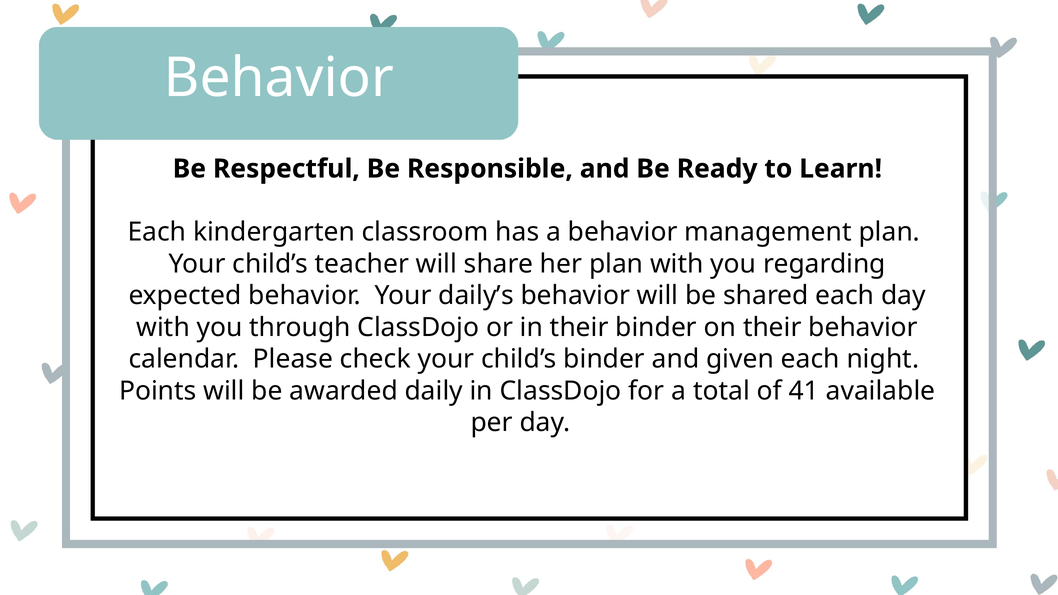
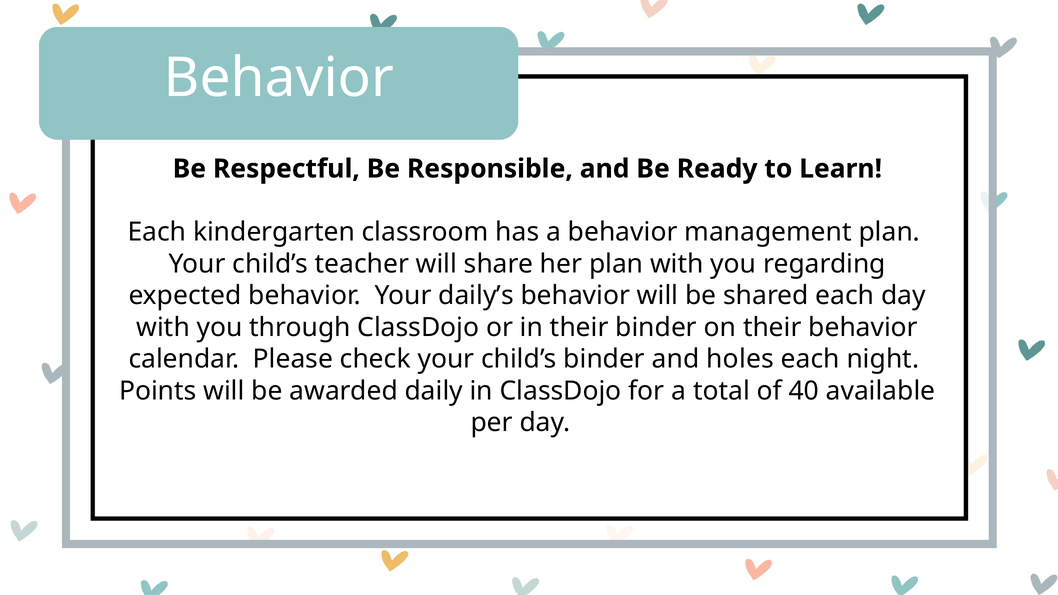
given: given -> holes
41: 41 -> 40
